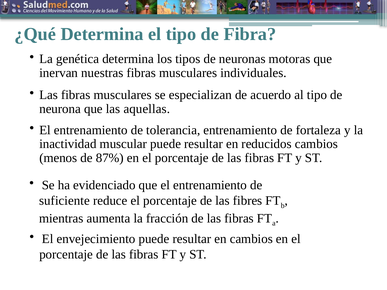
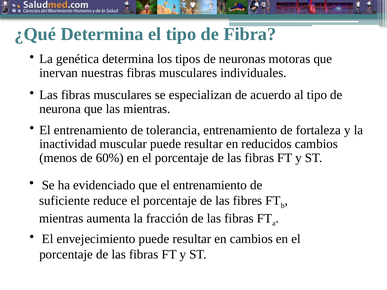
las aquellas: aquellas -> mientras
87%: 87% -> 60%
